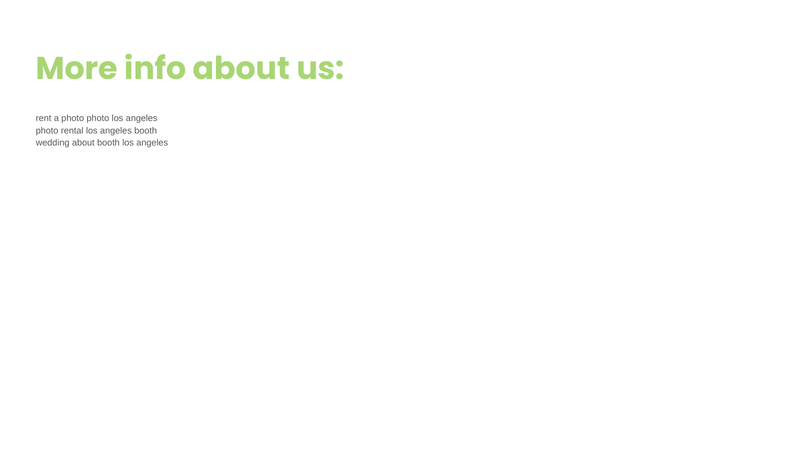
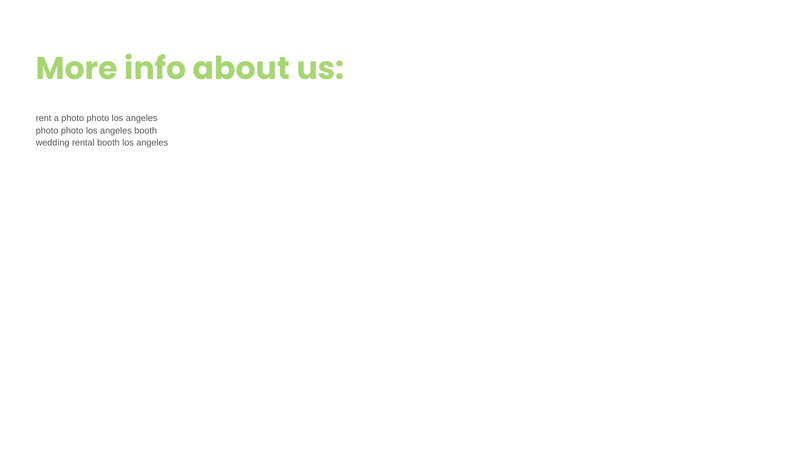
rental at (72, 130): rental -> photo
wedding about: about -> rental
